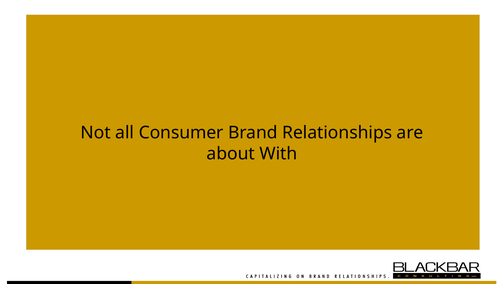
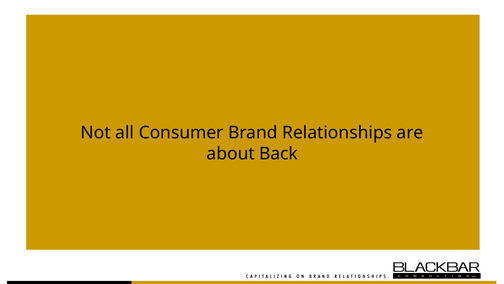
With: With -> Back
